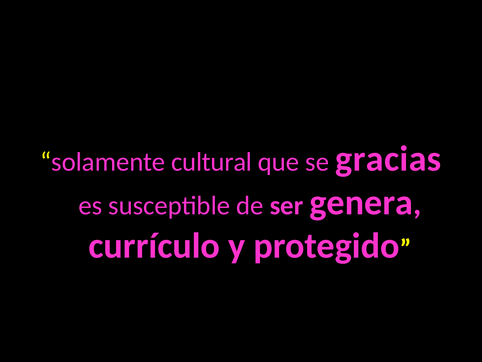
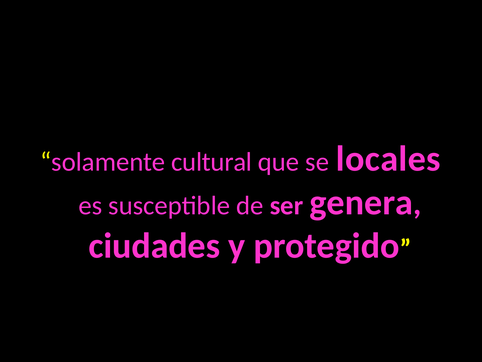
gracias: gracias -> locales
currículo: currículo -> ciudades
